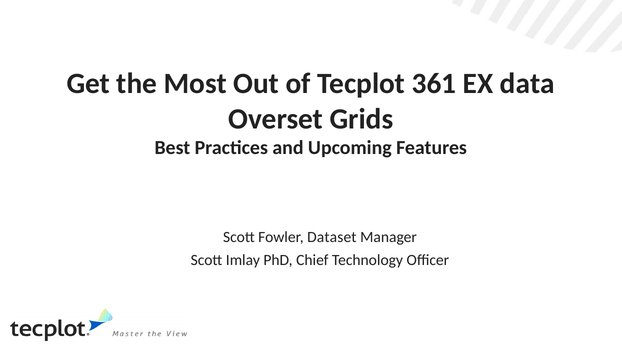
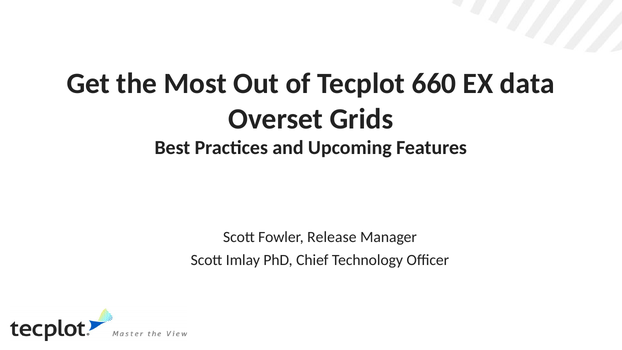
361: 361 -> 660
Dataset: Dataset -> Release
